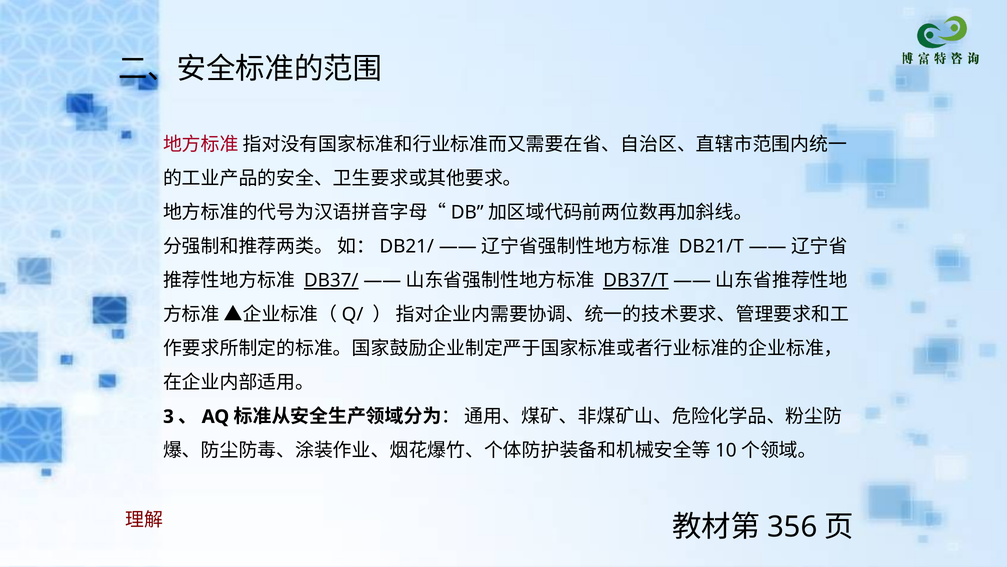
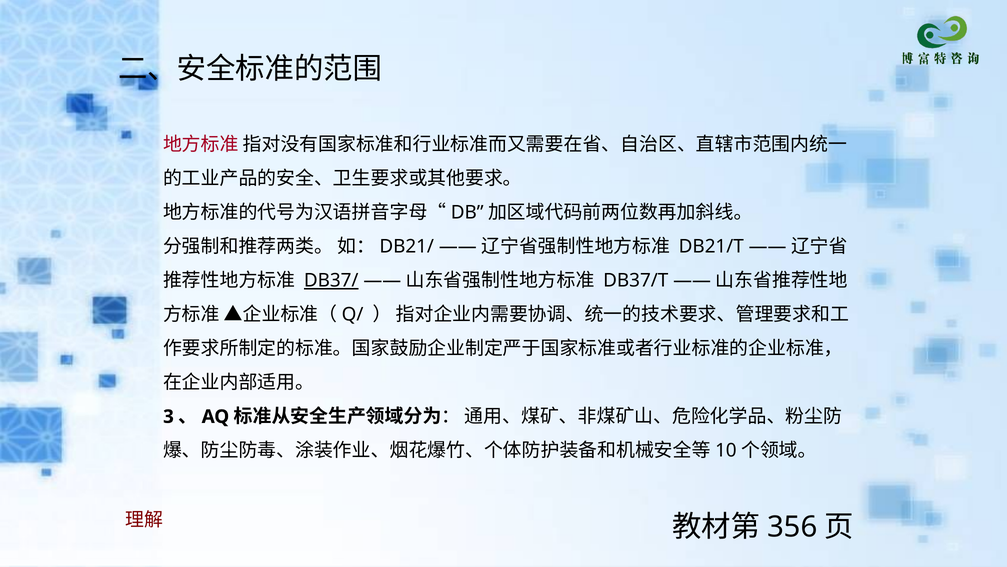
DB37/T underline: present -> none
